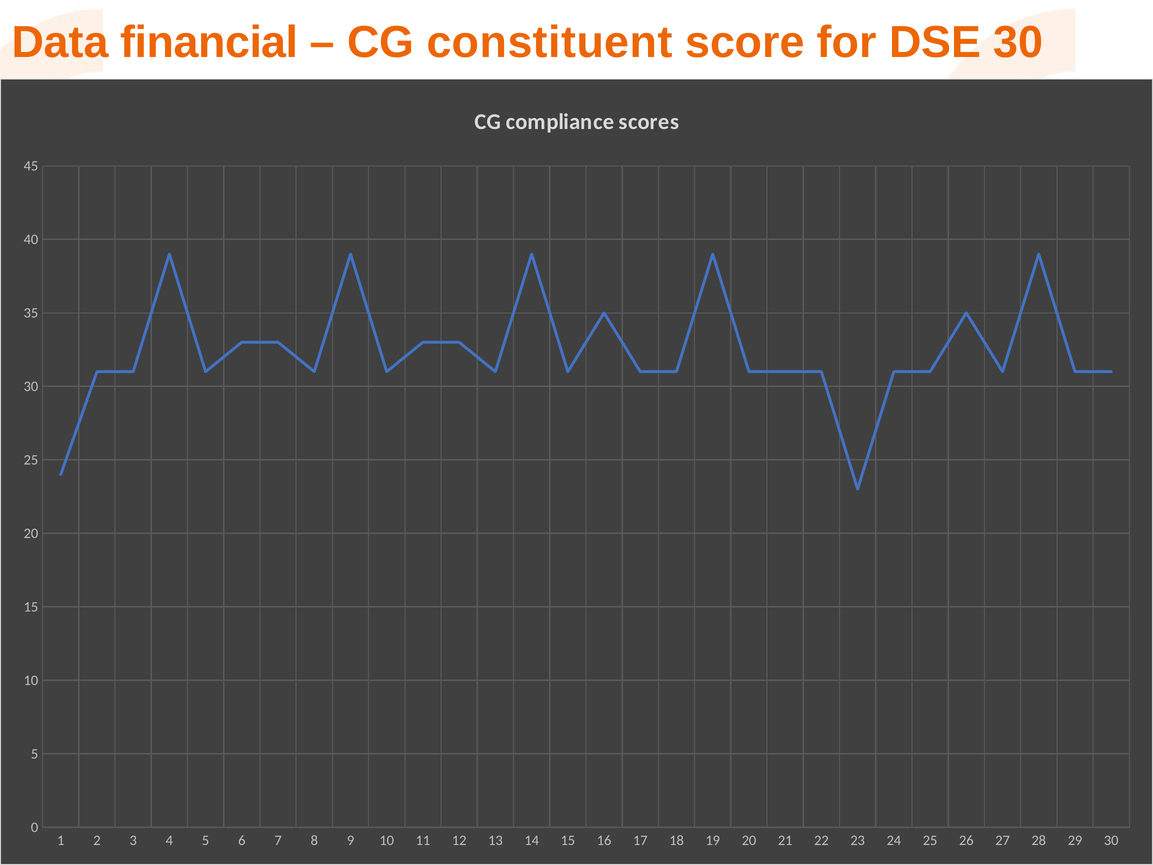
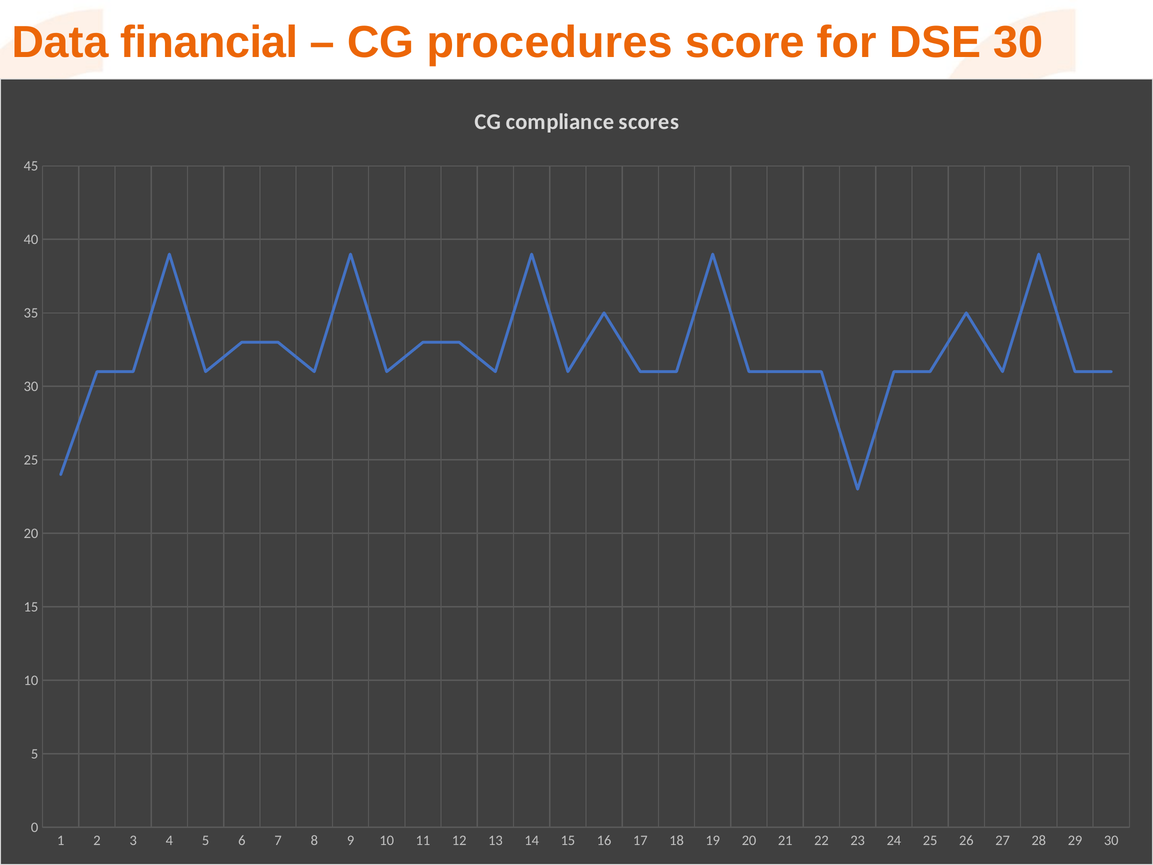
constituent: constituent -> procedures
